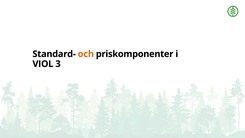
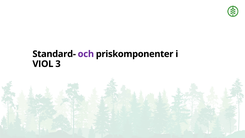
och colour: orange -> purple
